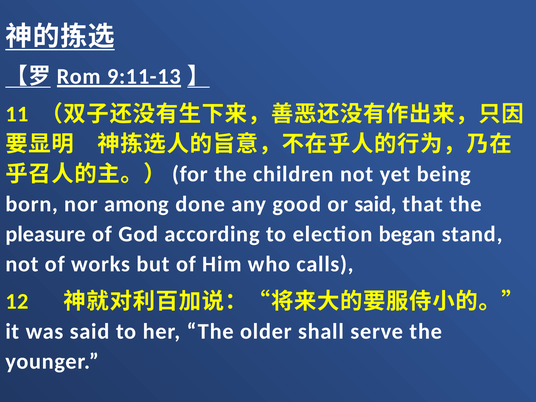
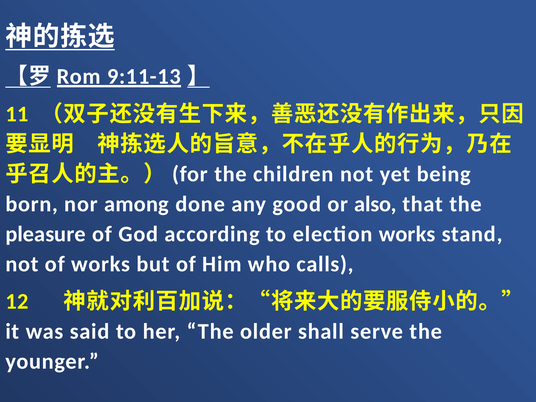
or said: said -> also
election began: began -> works
